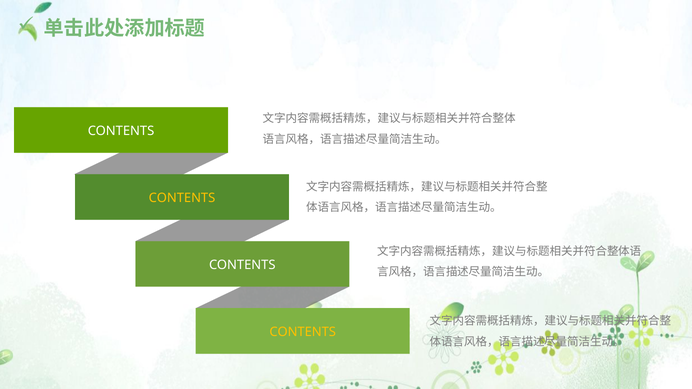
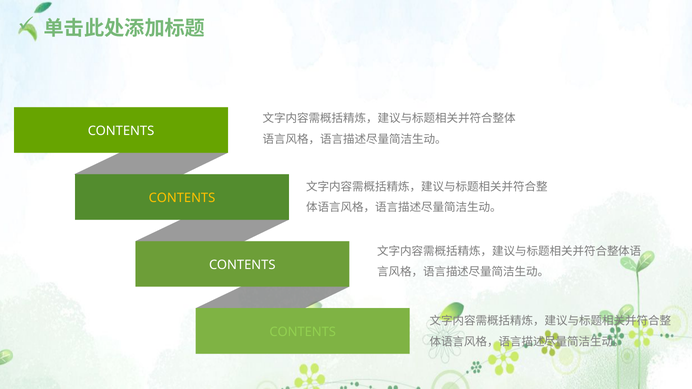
CONTENTS at (303, 332) colour: yellow -> light green
